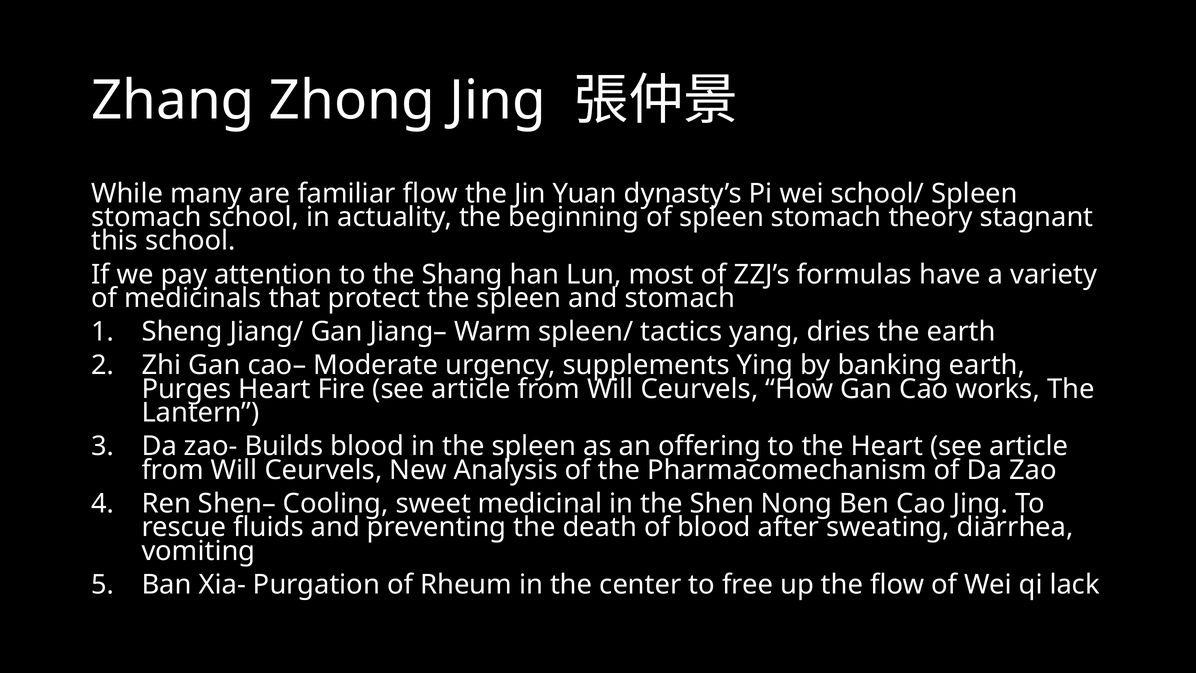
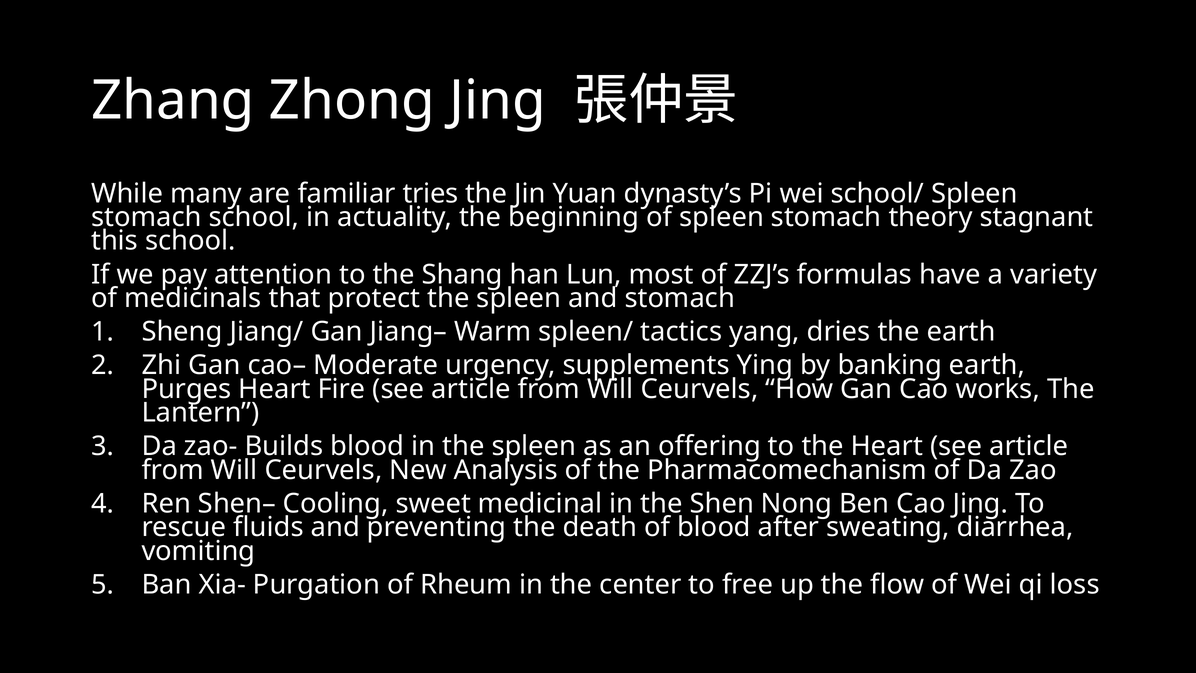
familiar flow: flow -> tries
lack: lack -> loss
